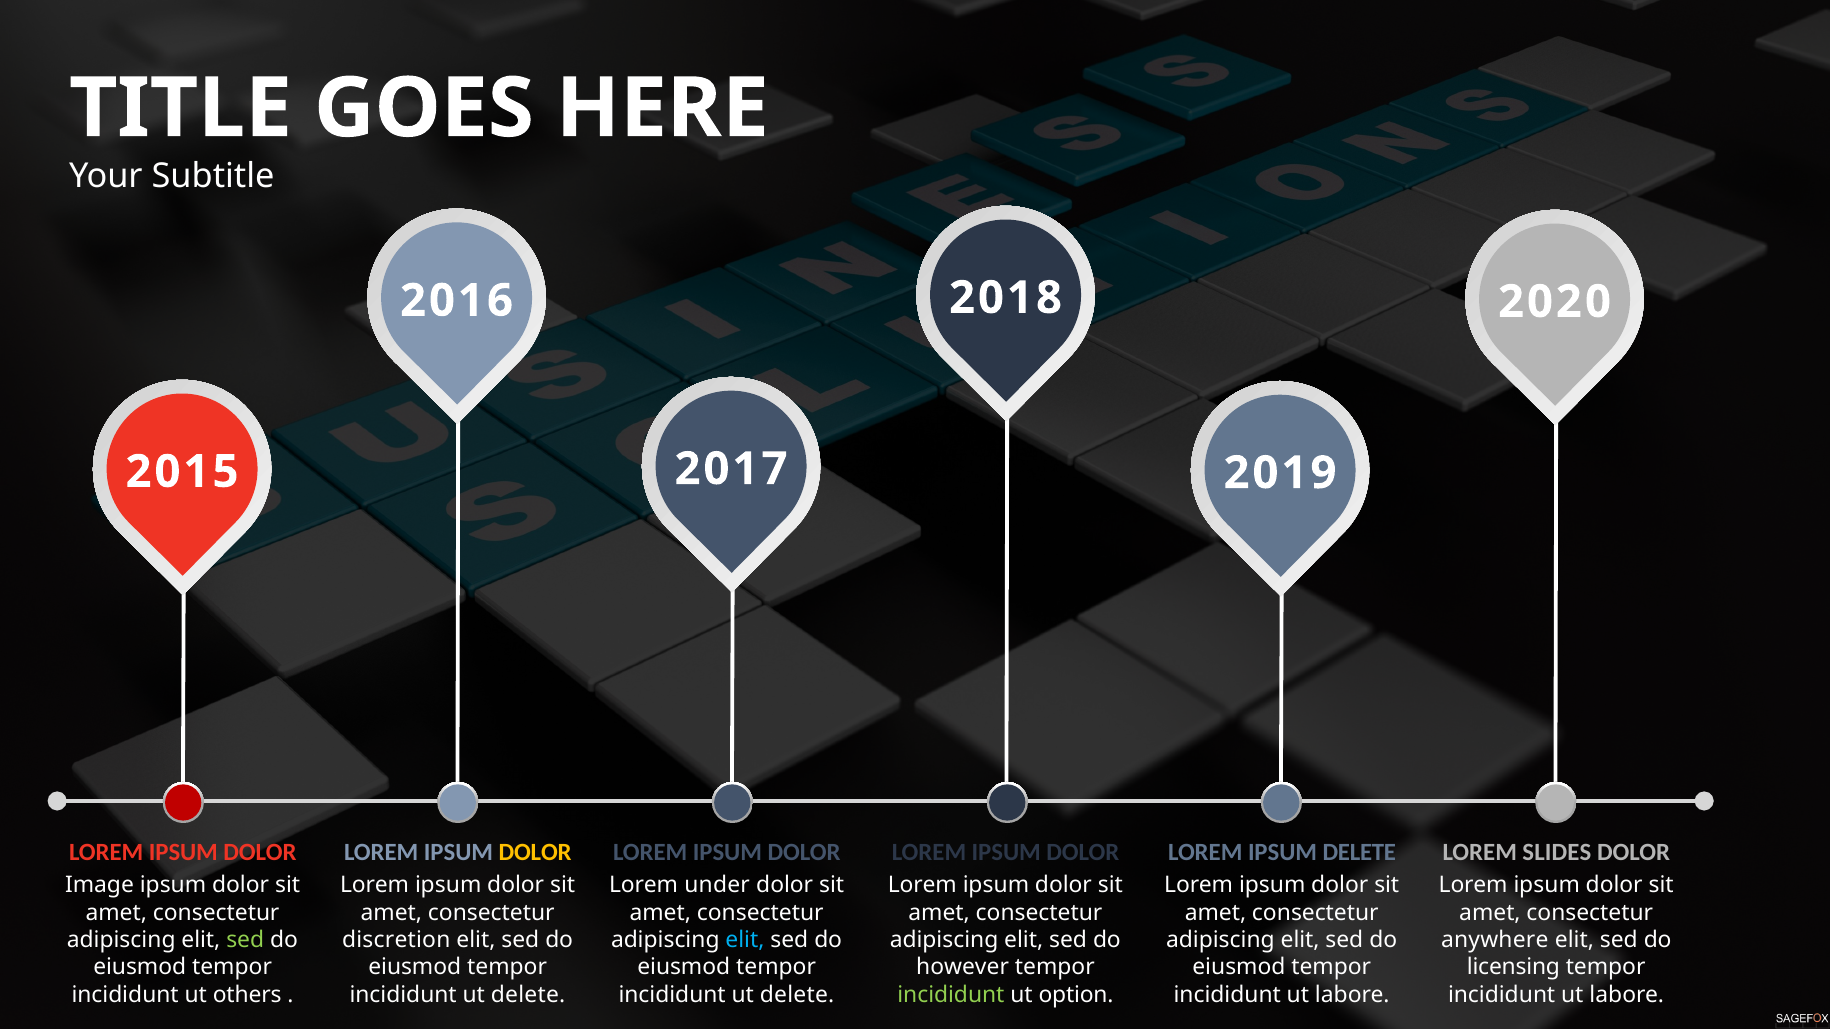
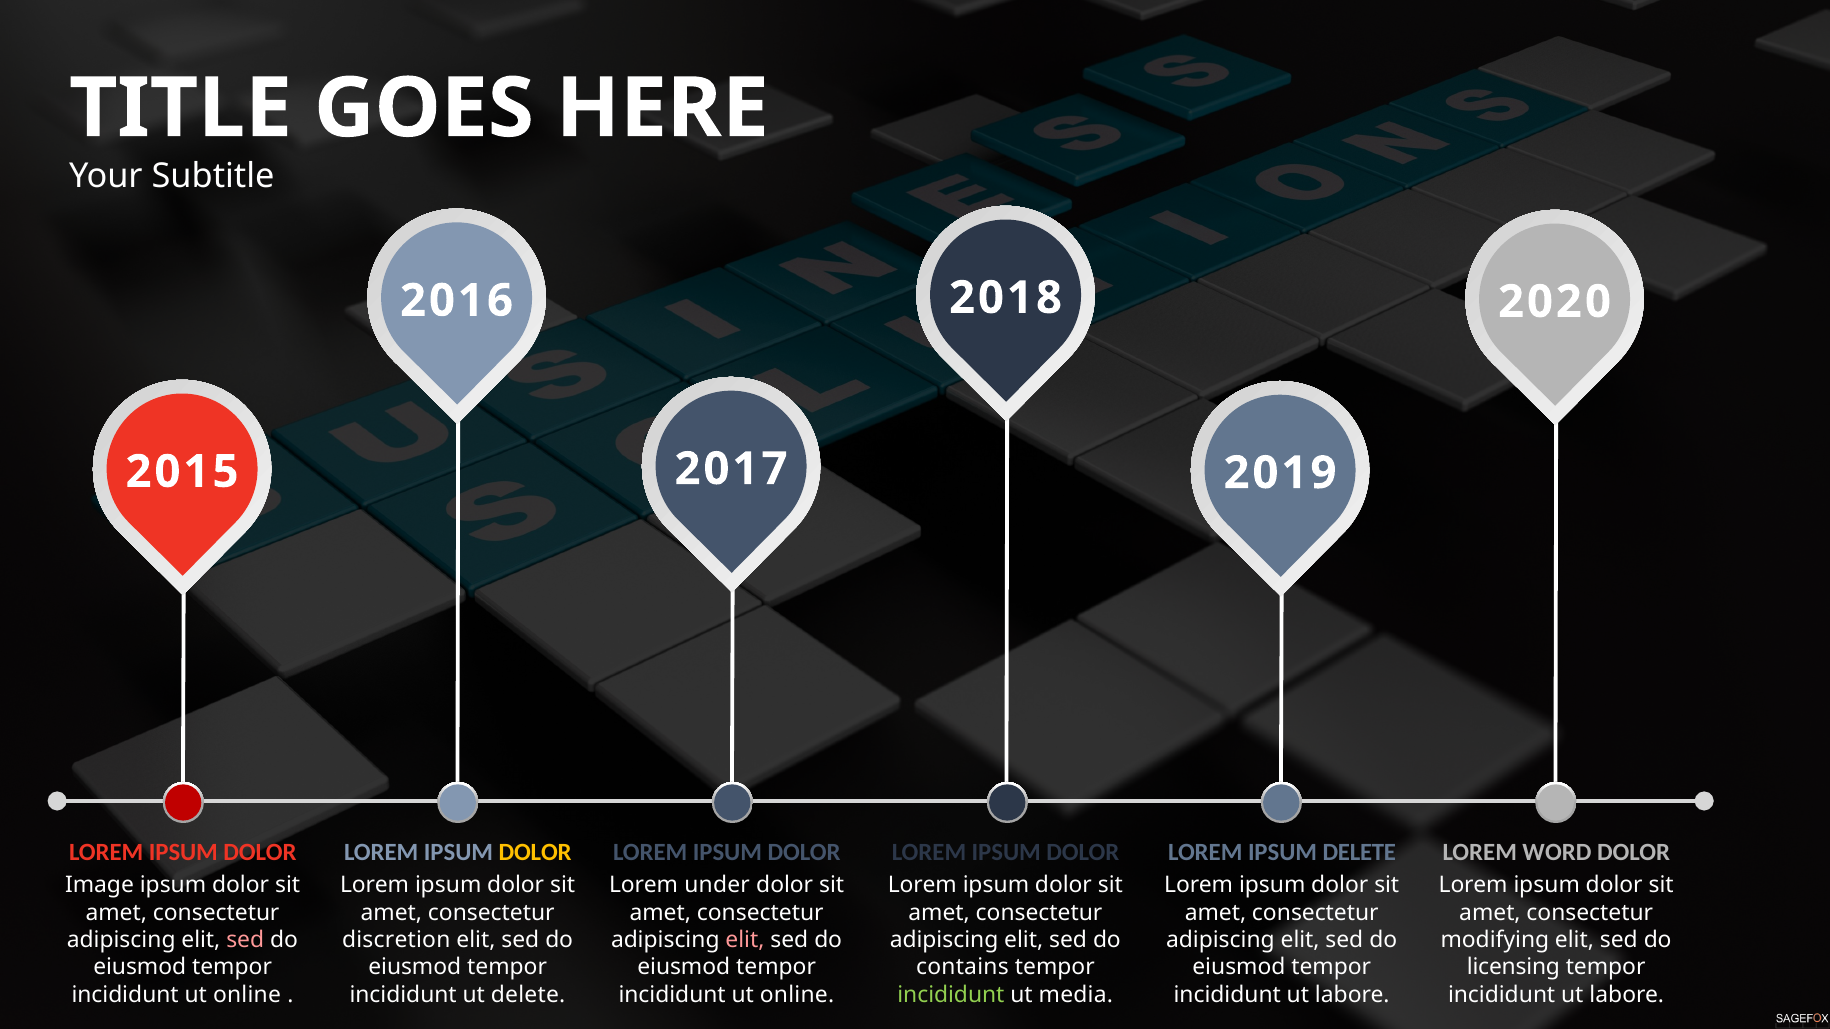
SLIDES: SLIDES -> WORD
sed at (245, 940) colour: light green -> pink
elit at (745, 940) colour: light blue -> pink
anywhere: anywhere -> modifying
however: however -> contains
others at (247, 995): others -> online
delete at (797, 995): delete -> online
option: option -> media
